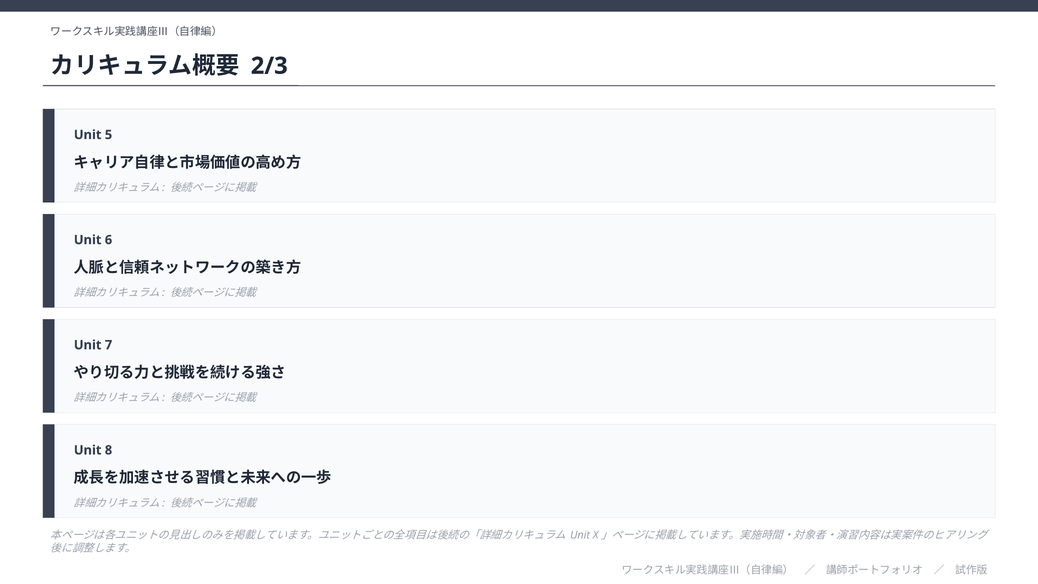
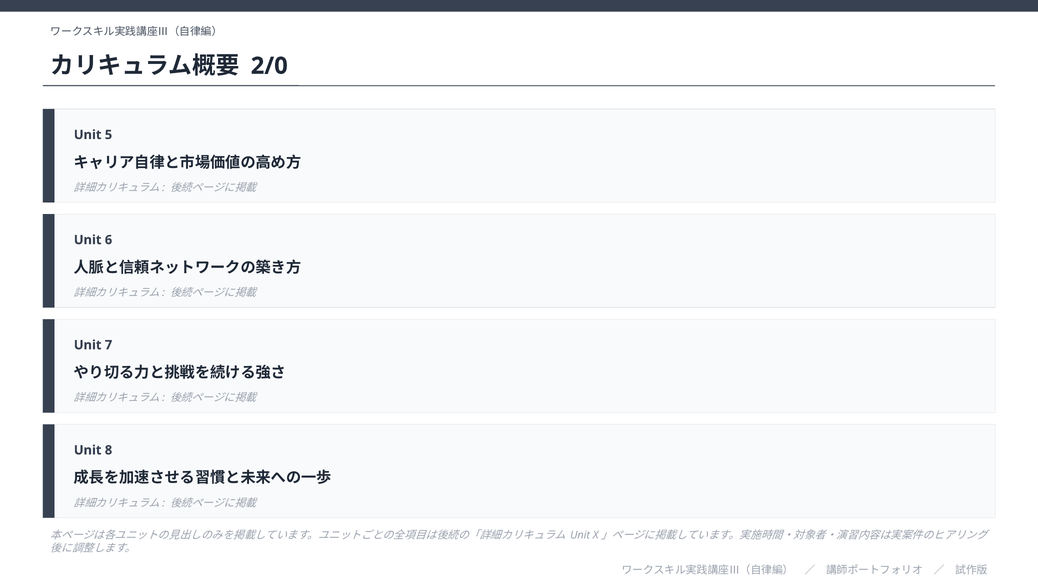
2/3: 2/3 -> 2/0
